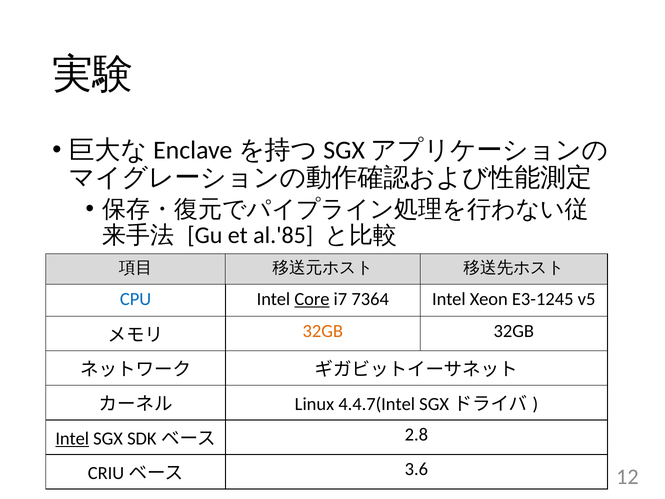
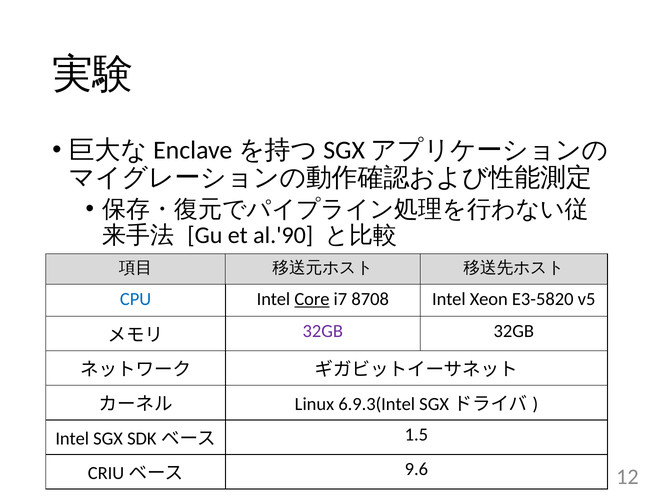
al.'85: al.'85 -> al.'90
7364: 7364 -> 8708
E3-1245: E3-1245 -> E3-5820
32GB at (323, 331) colour: orange -> purple
4.4.7(Intel: 4.4.7(Intel -> 6.9.3(Intel
Intel at (72, 438) underline: present -> none
2.8: 2.8 -> 1.5
3.6: 3.6 -> 9.6
